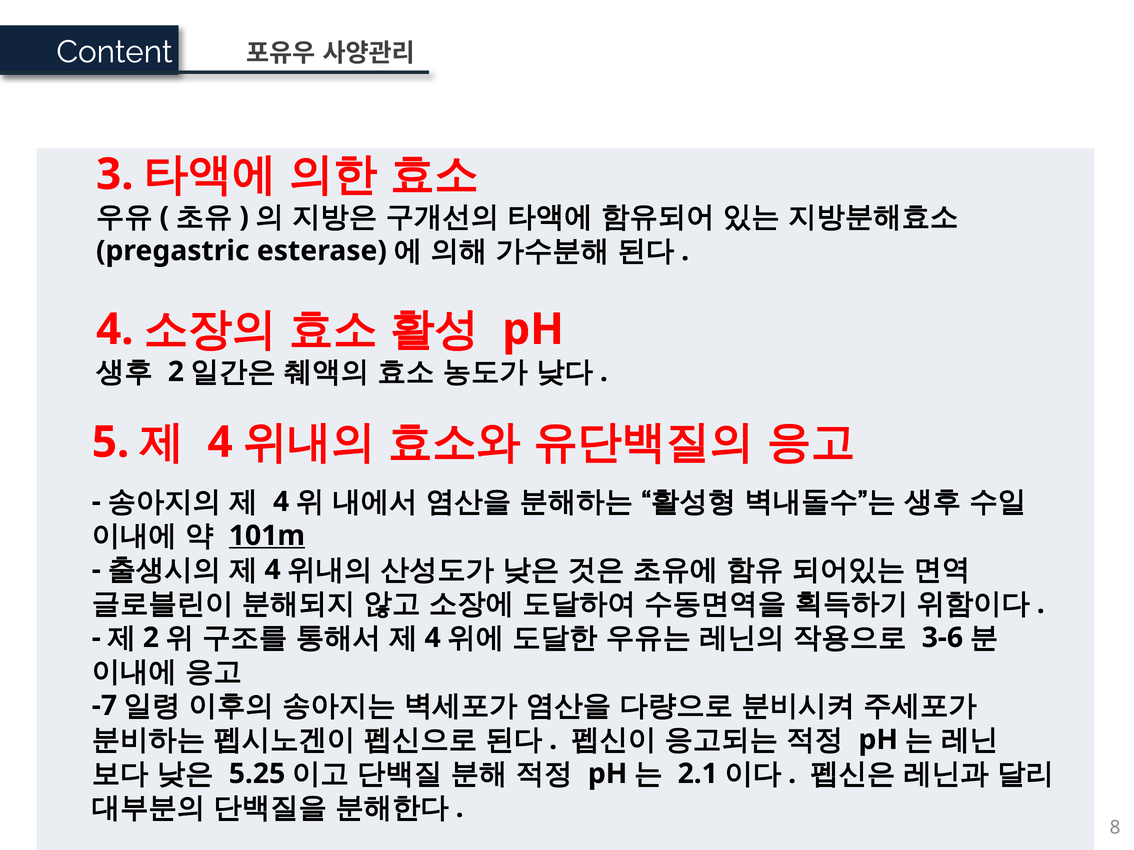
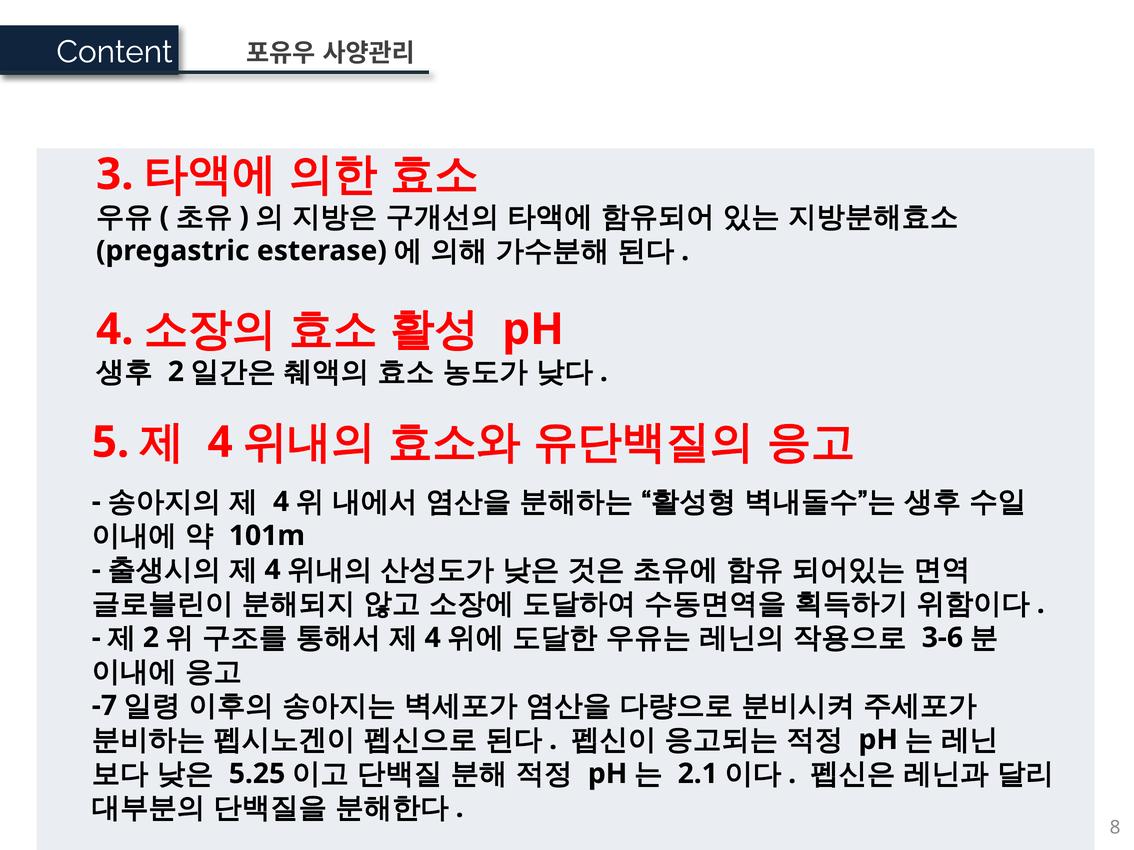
101m underline: present -> none
